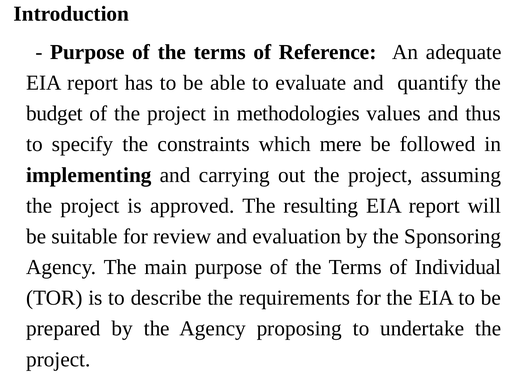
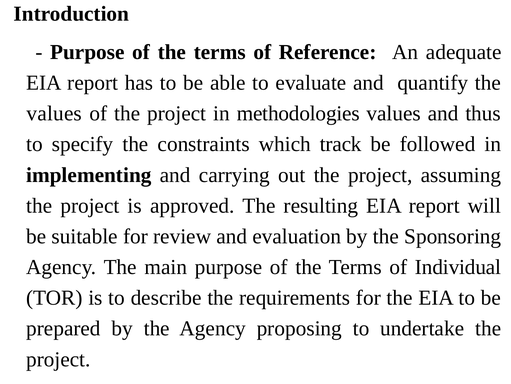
budget at (54, 113): budget -> values
mere: mere -> track
